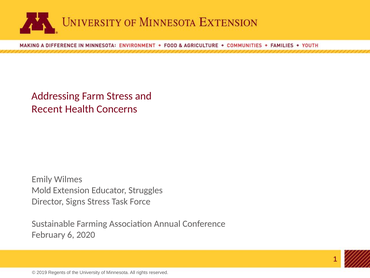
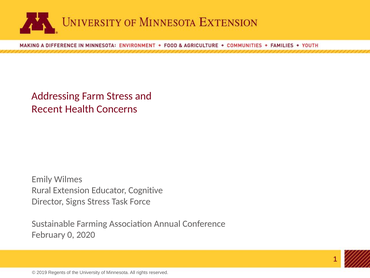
Mold: Mold -> Rural
Struggles: Struggles -> Cognitive
6: 6 -> 0
